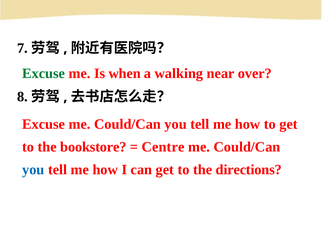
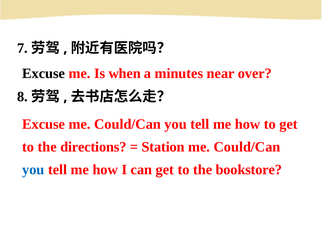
Excuse at (44, 74) colour: green -> black
walking: walking -> minutes
bookstore: bookstore -> directions
Centre: Centre -> Station
directions: directions -> bookstore
